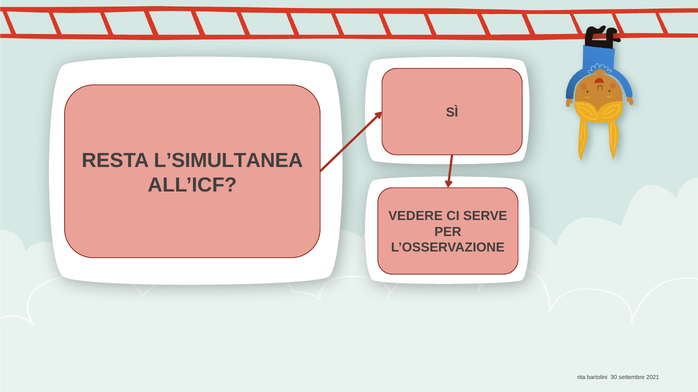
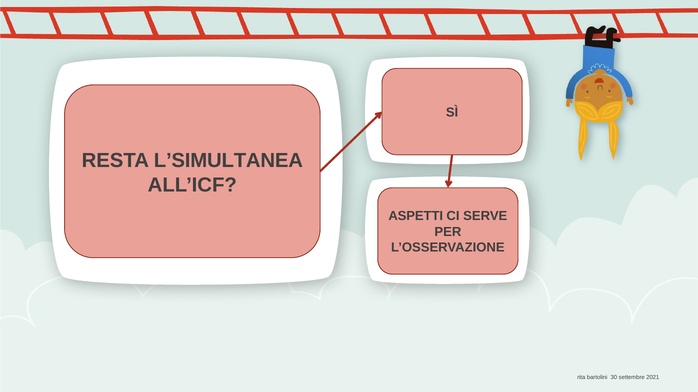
VEDERE: VEDERE -> ASPETTI
